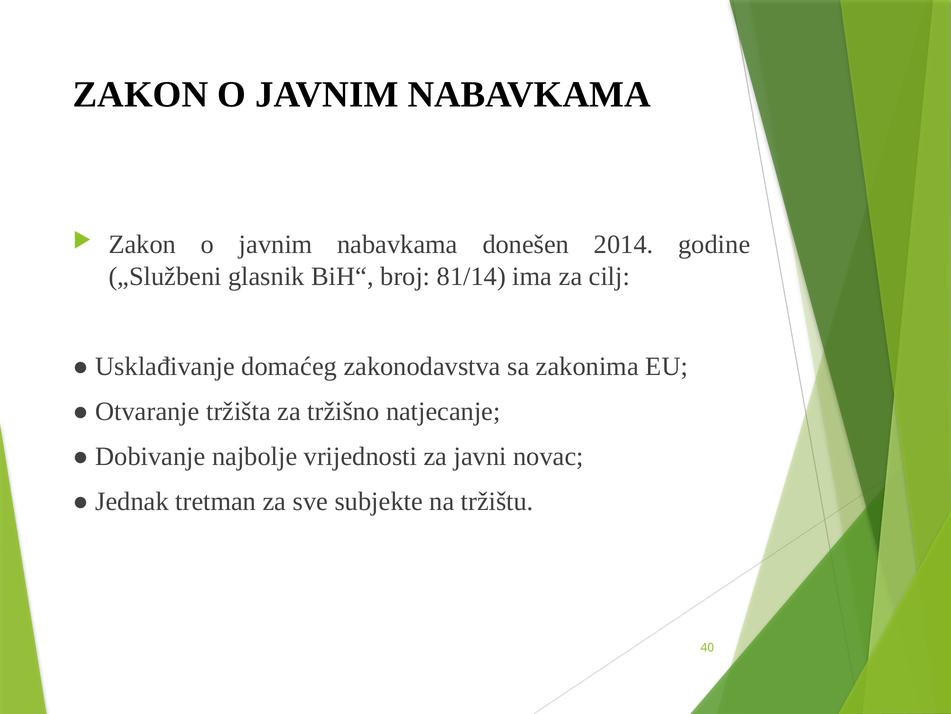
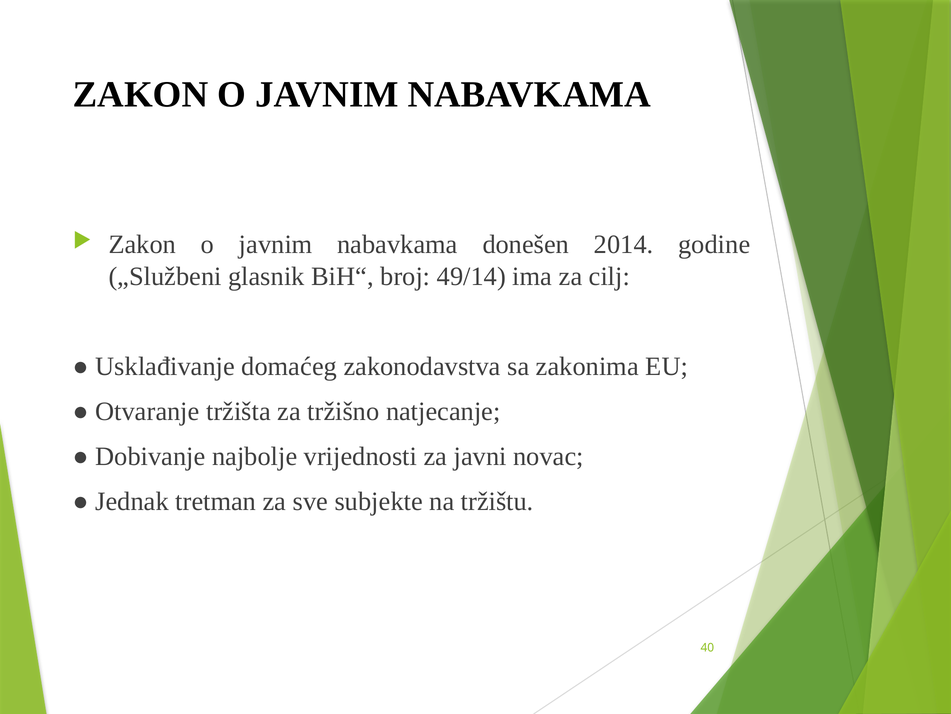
81/14: 81/14 -> 49/14
